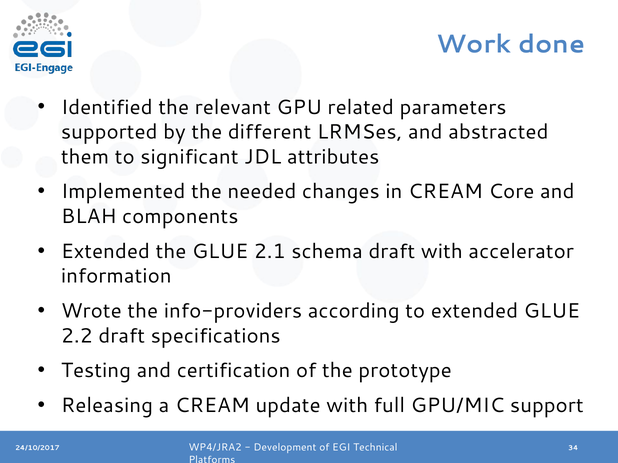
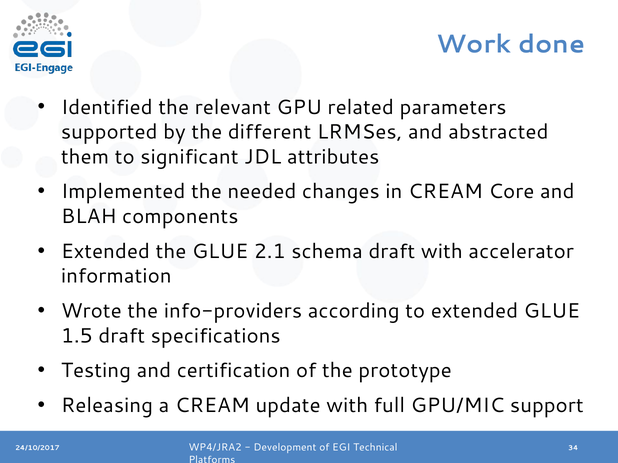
2.2: 2.2 -> 1.5
